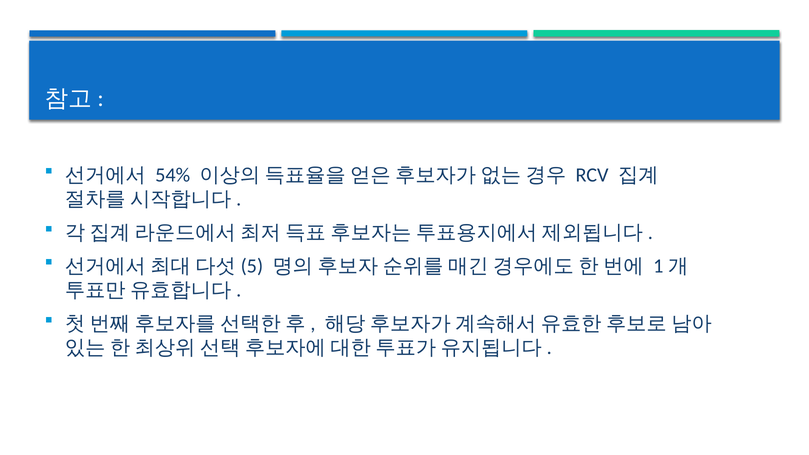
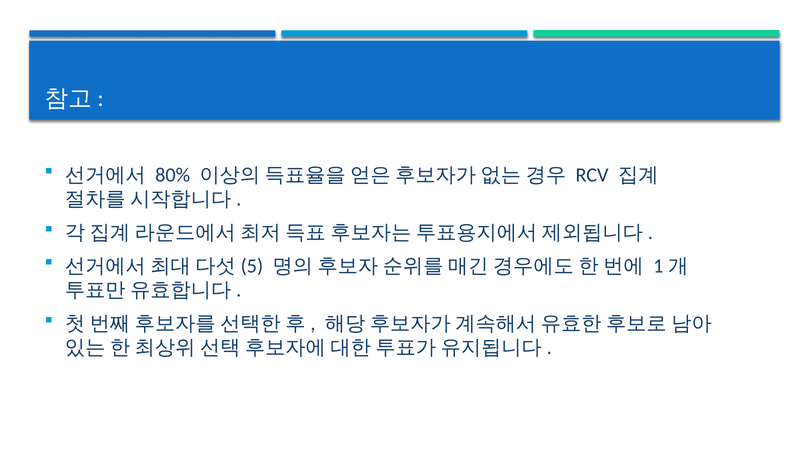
54%: 54% -> 80%
